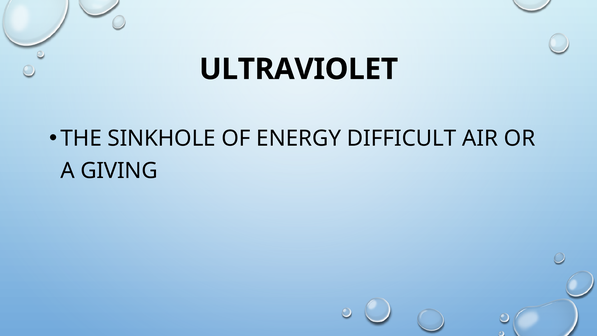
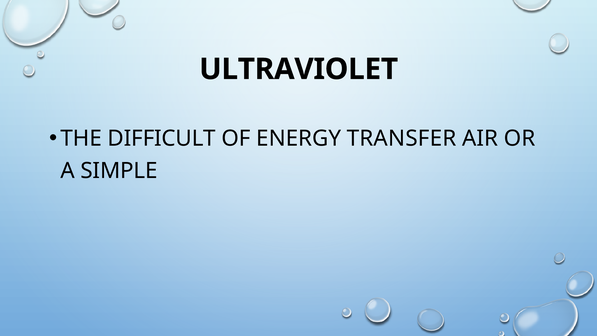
SINKHOLE: SINKHOLE -> DIFFICULT
DIFFICULT: DIFFICULT -> TRANSFER
GIVING: GIVING -> SIMPLE
